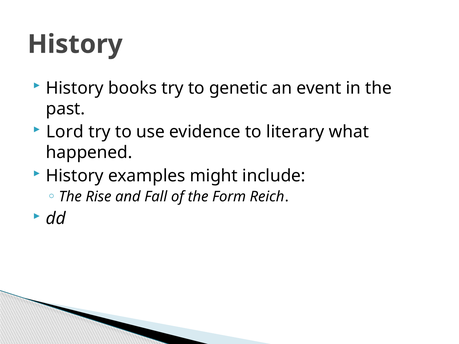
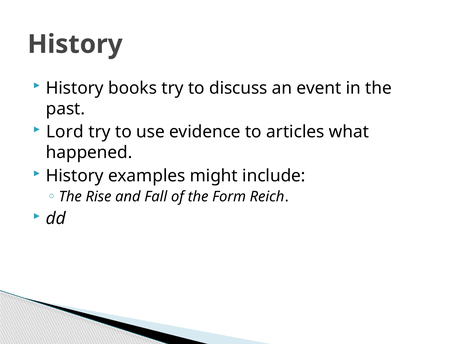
genetic: genetic -> discuss
literary: literary -> articles
